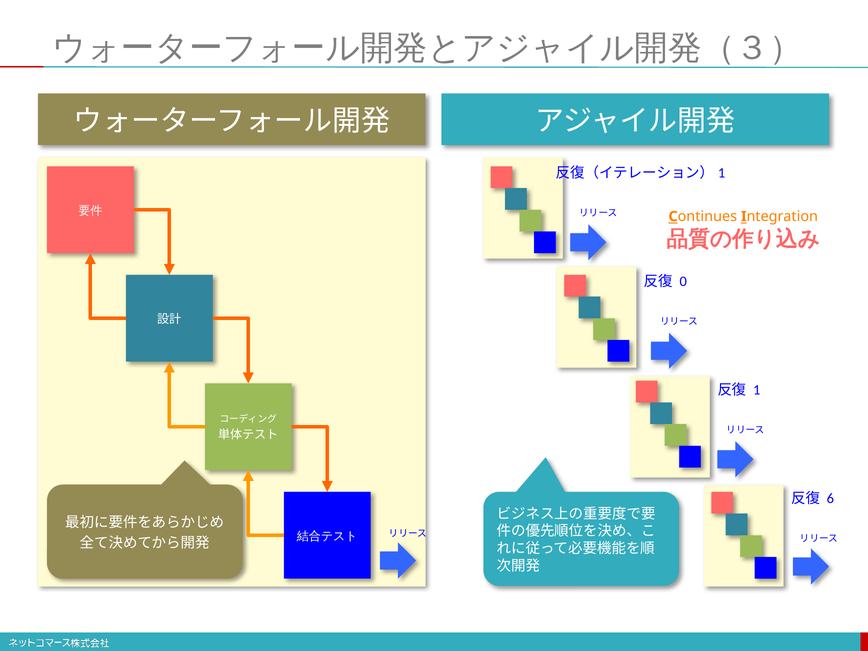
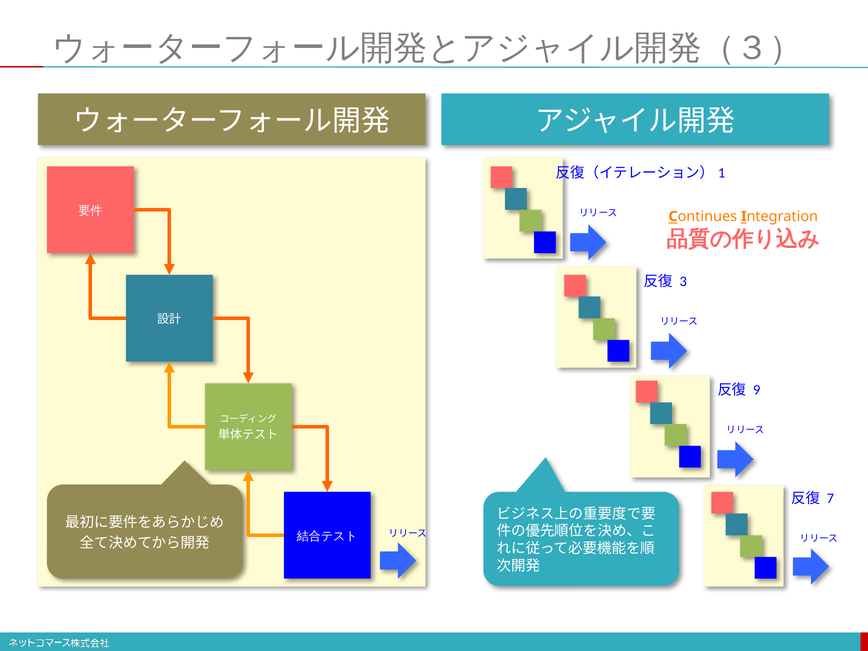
0: 0 -> 3
1 at (757, 390): 1 -> 9
6: 6 -> 7
